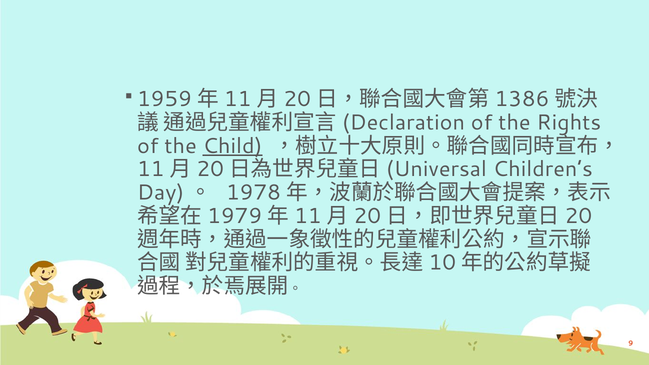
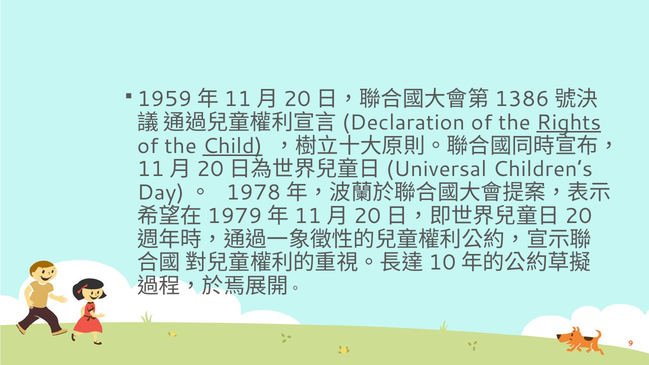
Rights underline: none -> present
